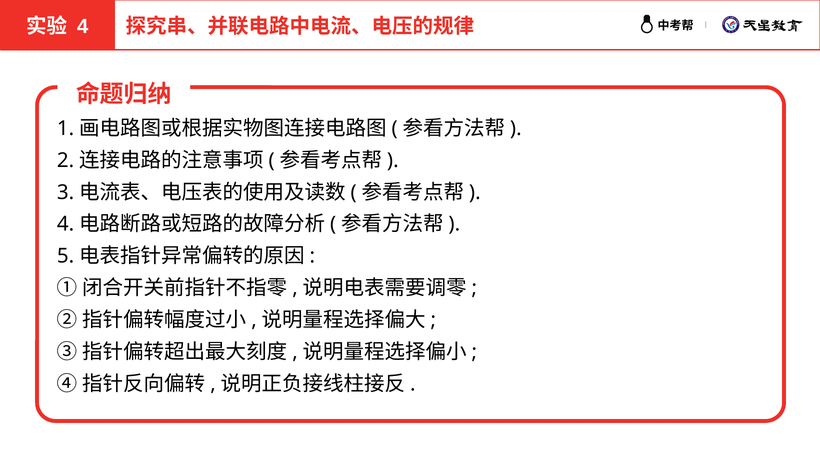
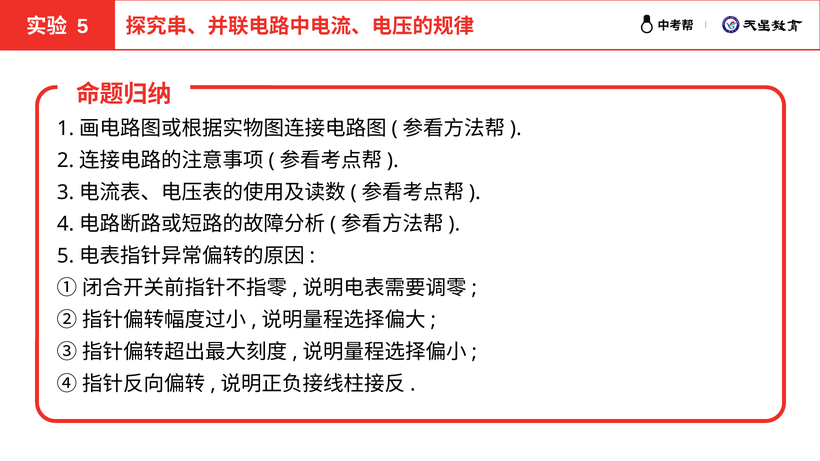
4 at (83, 26): 4 -> 5
